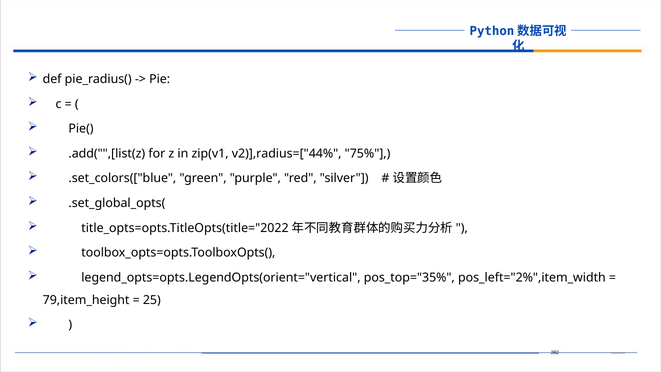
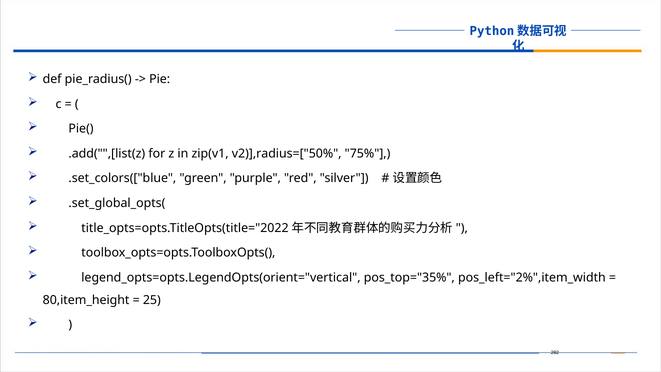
v2)],radius=["44%: v2)],radius=["44% -> v2)],radius=["50%
79,item_height: 79,item_height -> 80,item_height
